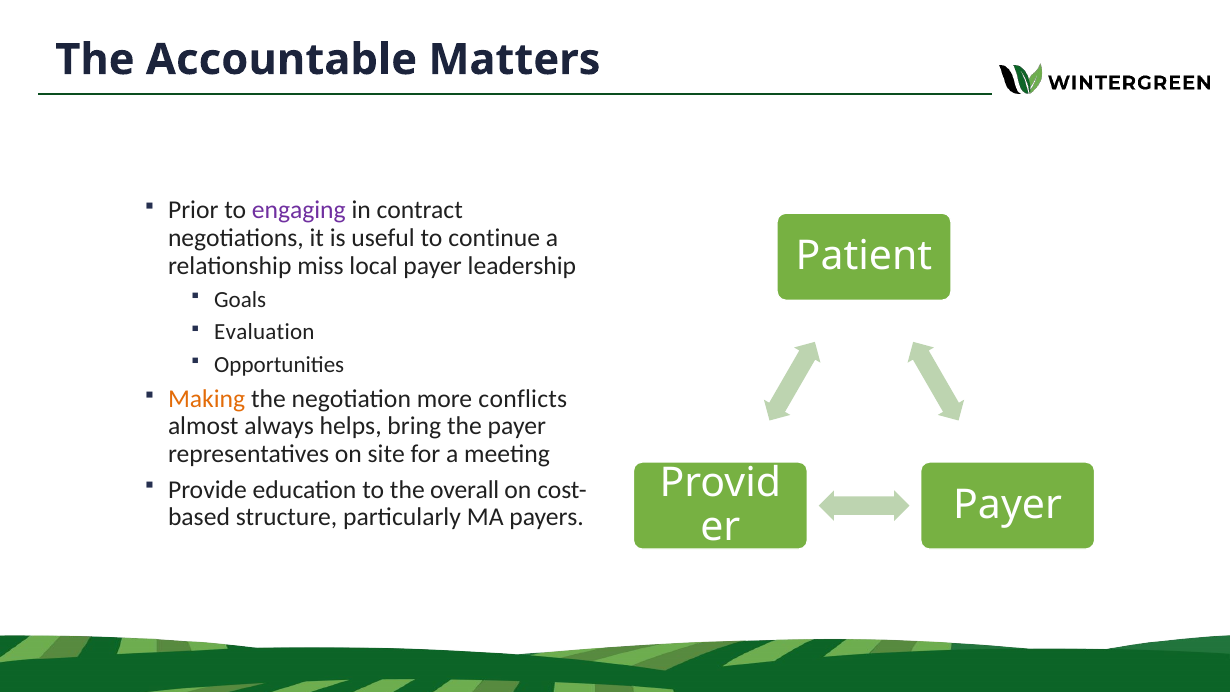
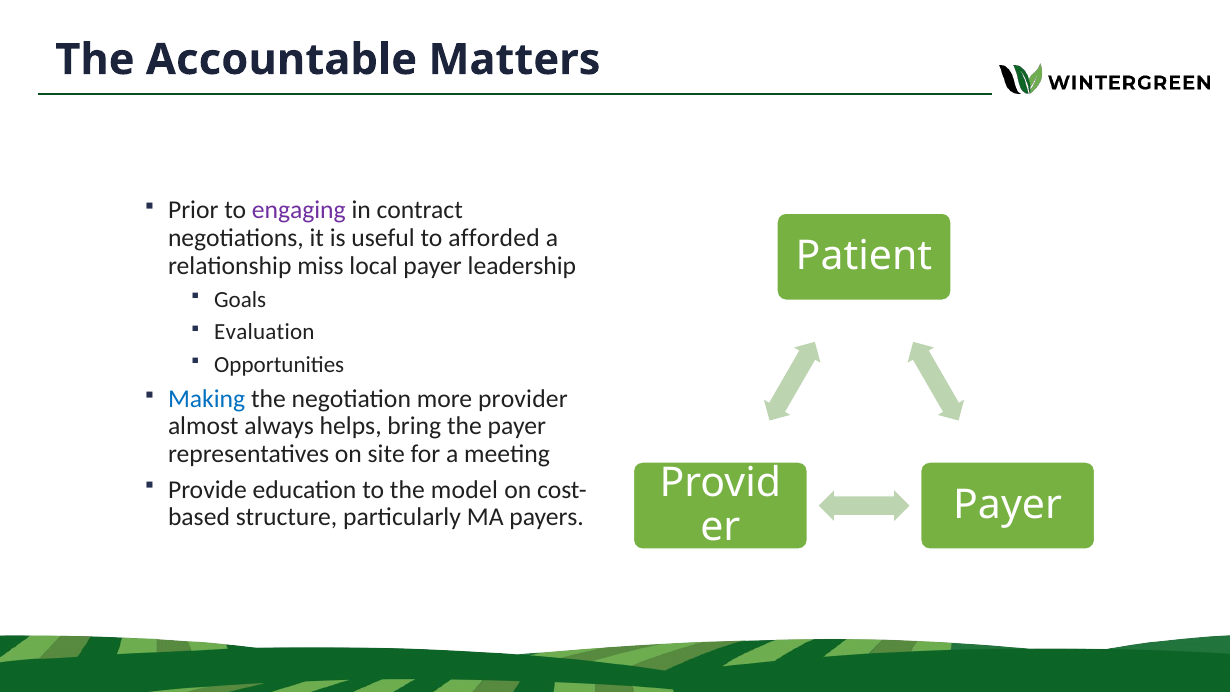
continue: continue -> afforded
Making colour: orange -> blue
conflicts: conflicts -> provider
overall: overall -> model
